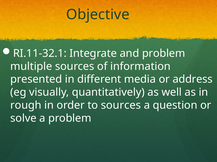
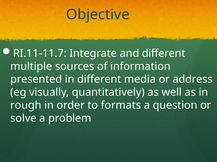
RI.11-32.1: RI.11-32.1 -> RI.11-11.7
and problem: problem -> different
to sources: sources -> formats
